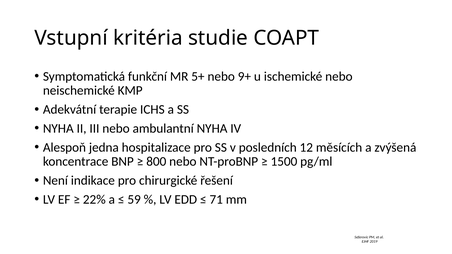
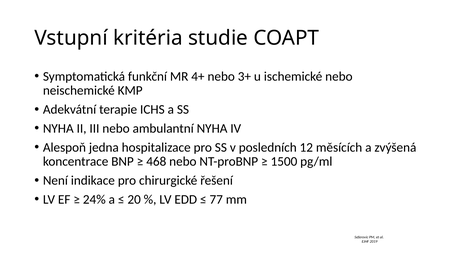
5+: 5+ -> 4+
9+: 9+ -> 3+
800: 800 -> 468
22%: 22% -> 24%
59: 59 -> 20
71: 71 -> 77
